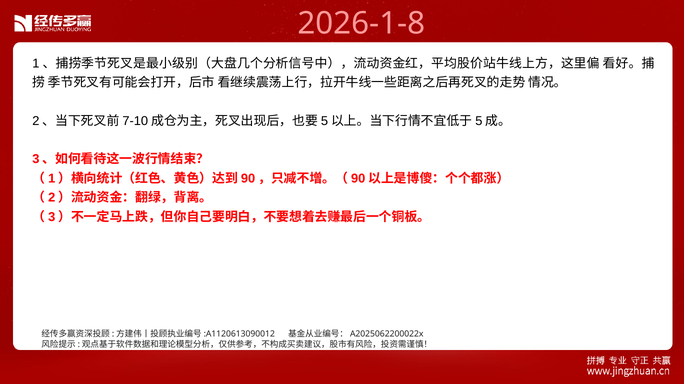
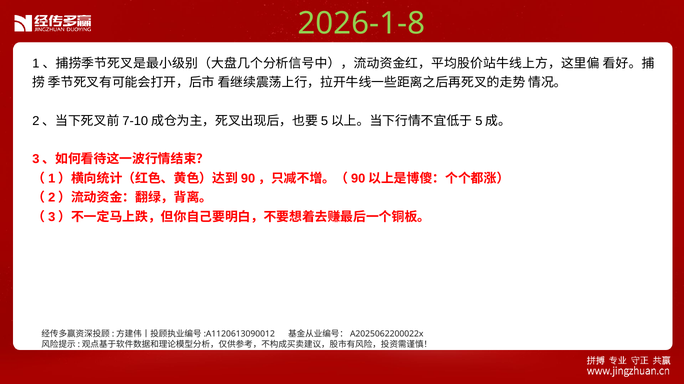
2026-1-8 colour: pink -> light green
